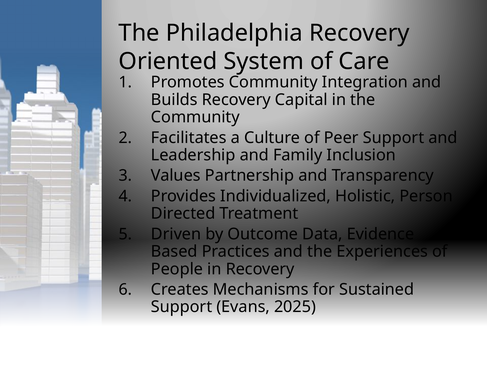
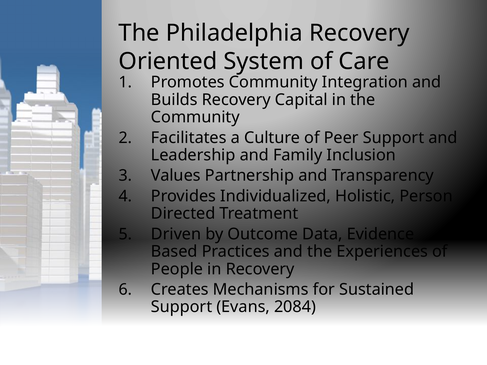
2025: 2025 -> 2084
